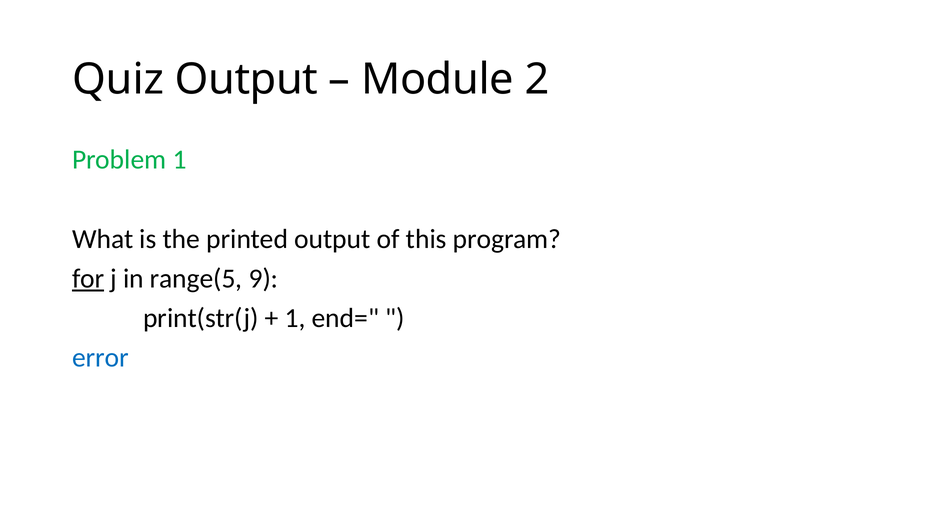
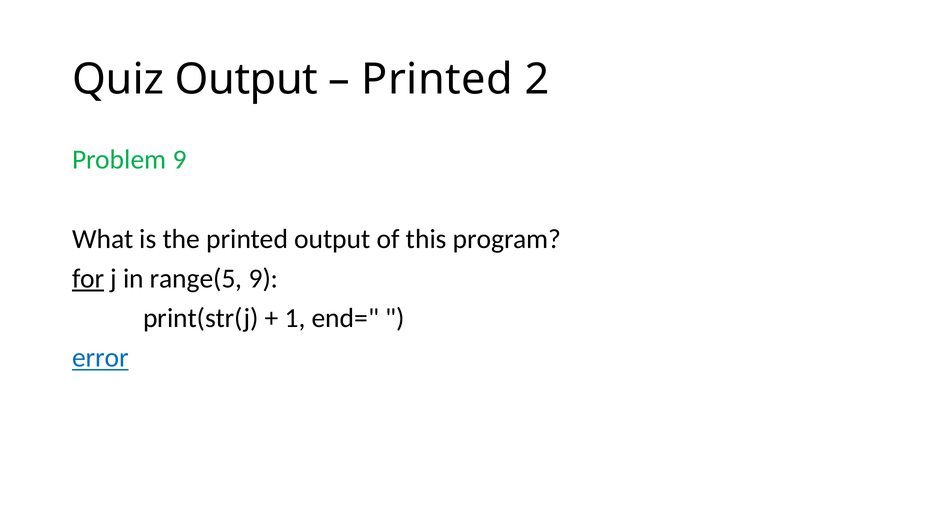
Module at (438, 79): Module -> Printed
Problem 1: 1 -> 9
error underline: none -> present
